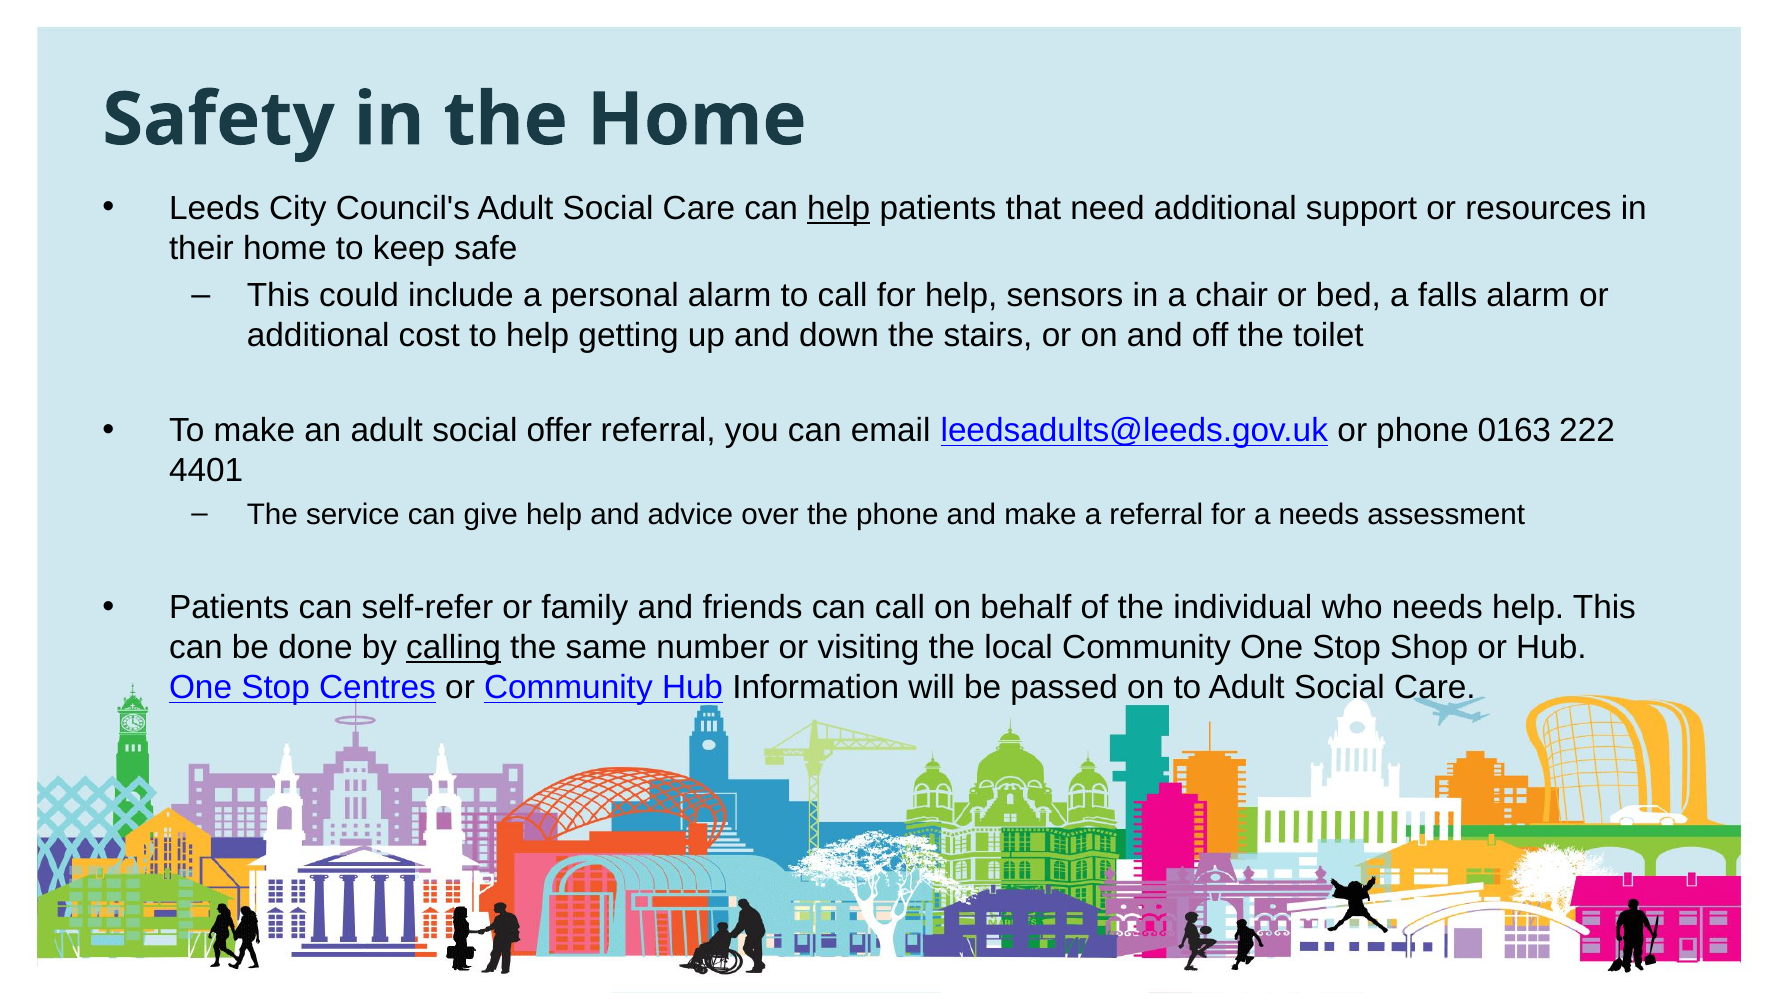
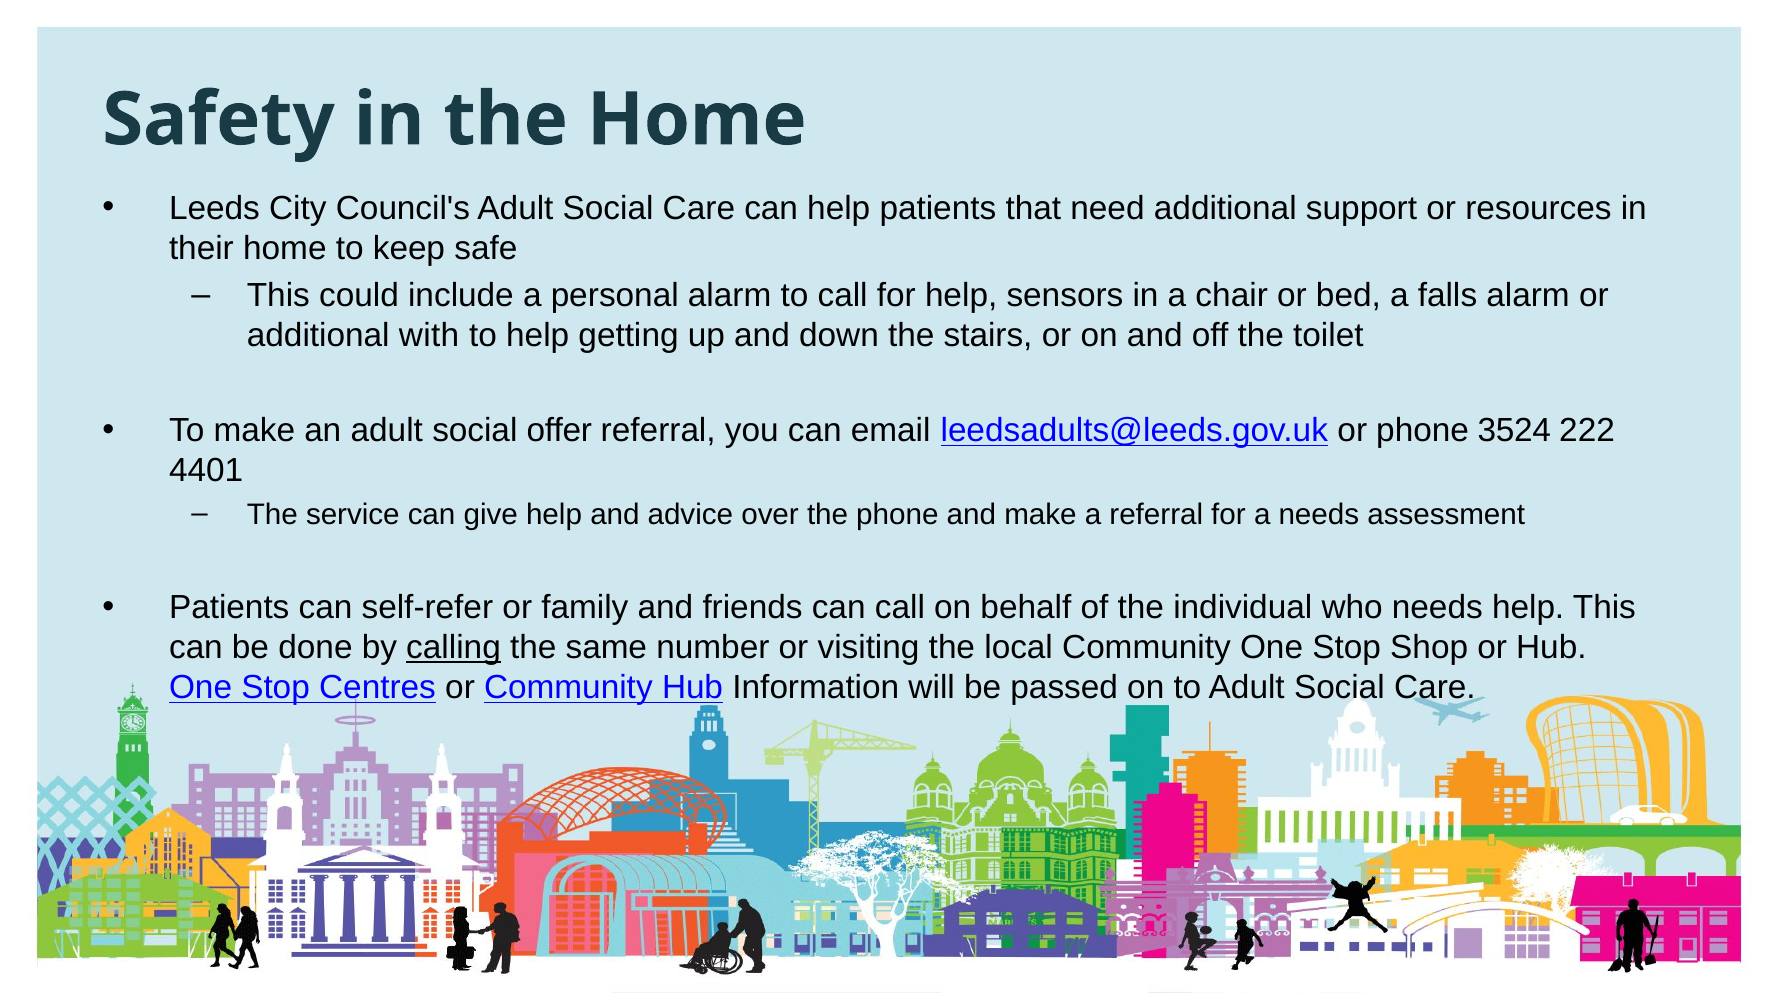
help at (839, 208) underline: present -> none
cost: cost -> with
0163: 0163 -> 3524
